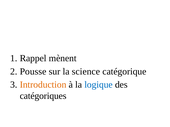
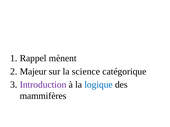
Pousse: Pousse -> Majeur
Introduction colour: orange -> purple
catégoriques: catégoriques -> mammifères
